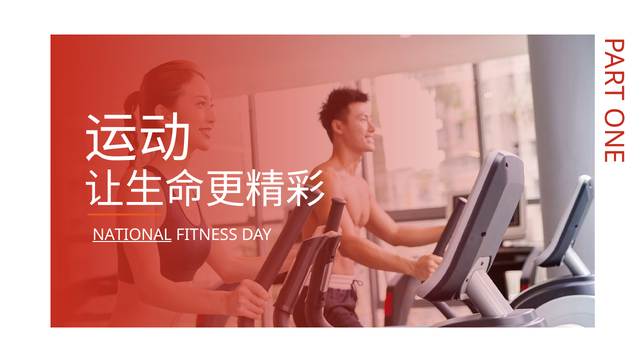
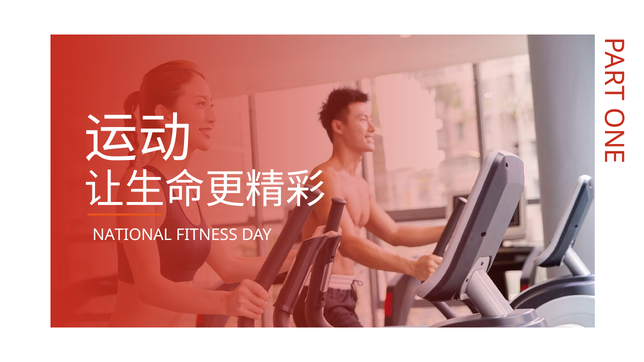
NATIONAL underline: present -> none
